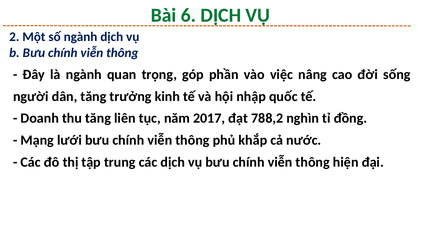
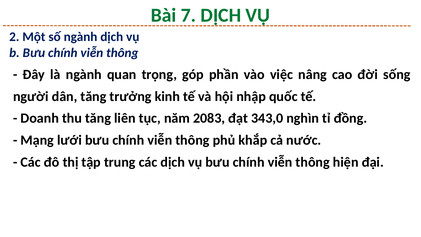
6: 6 -> 7
2017: 2017 -> 2083
788,2: 788,2 -> 343,0
